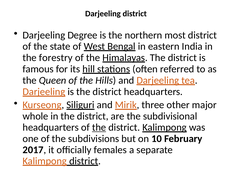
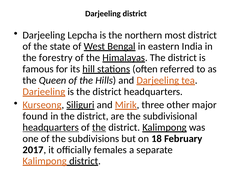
Degree: Degree -> Lepcha
whole: whole -> found
headquarters at (51, 127) underline: none -> present
10: 10 -> 18
